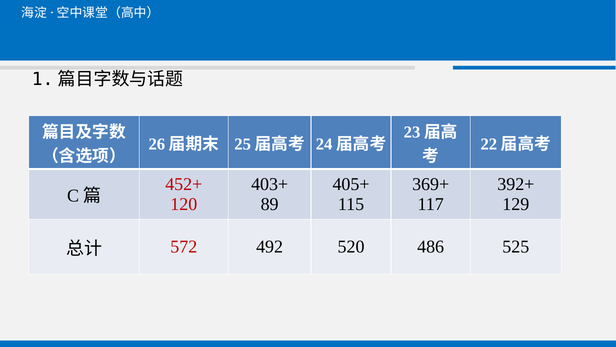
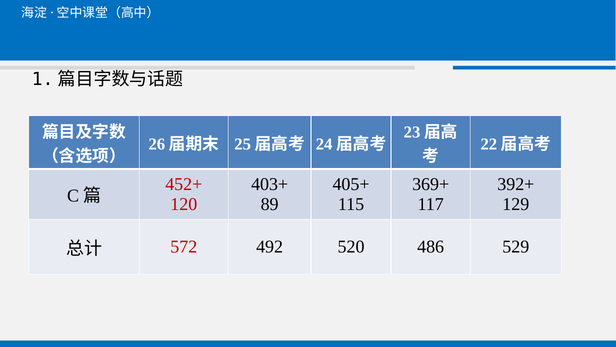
525: 525 -> 529
